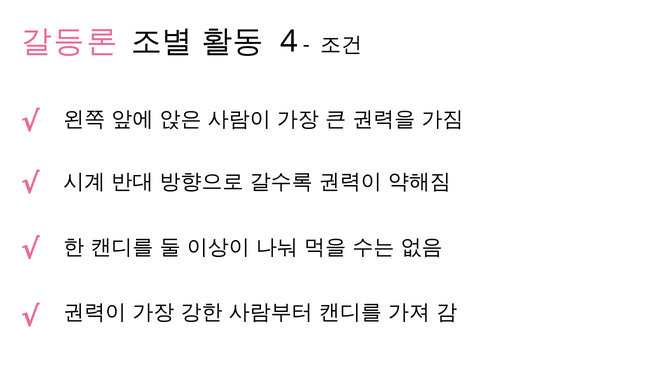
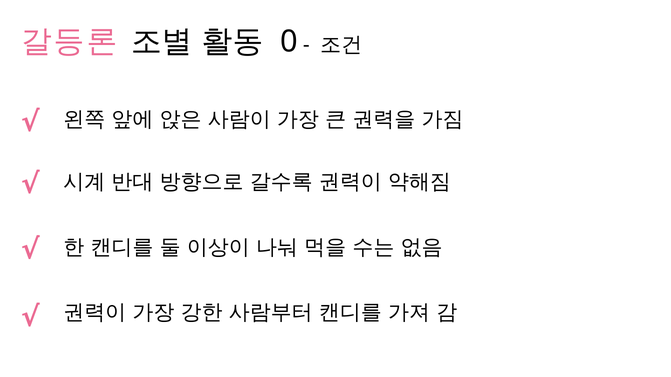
4: 4 -> 0
